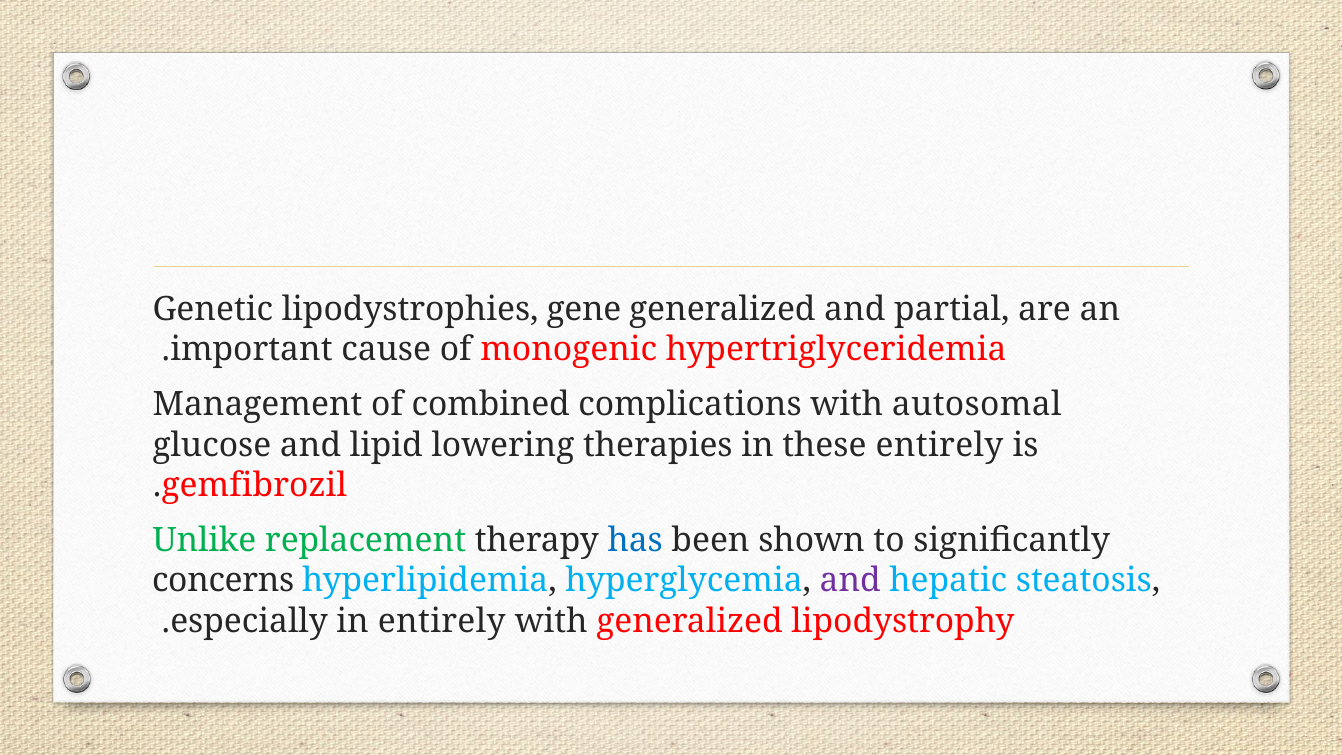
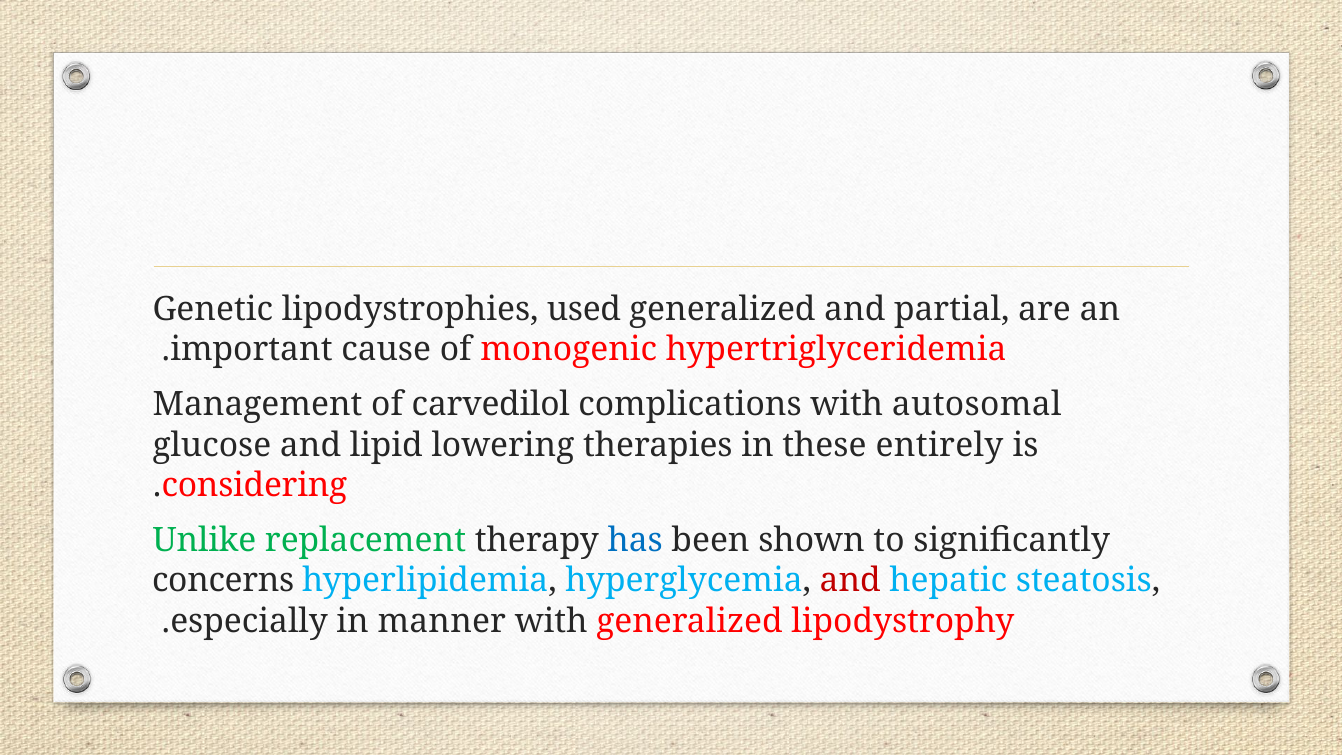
gene: gene -> used
combined: combined -> carvedilol
gemfibrozil: gemfibrozil -> considering
and at (850, 581) colour: purple -> red
in entirely: entirely -> manner
